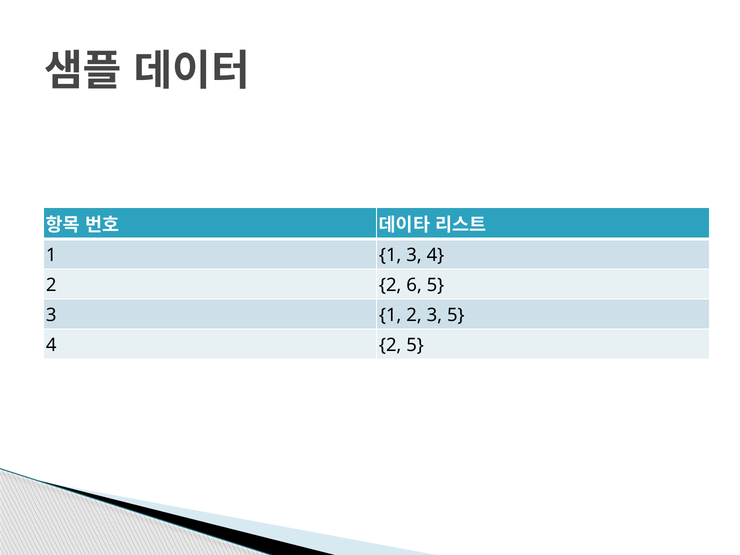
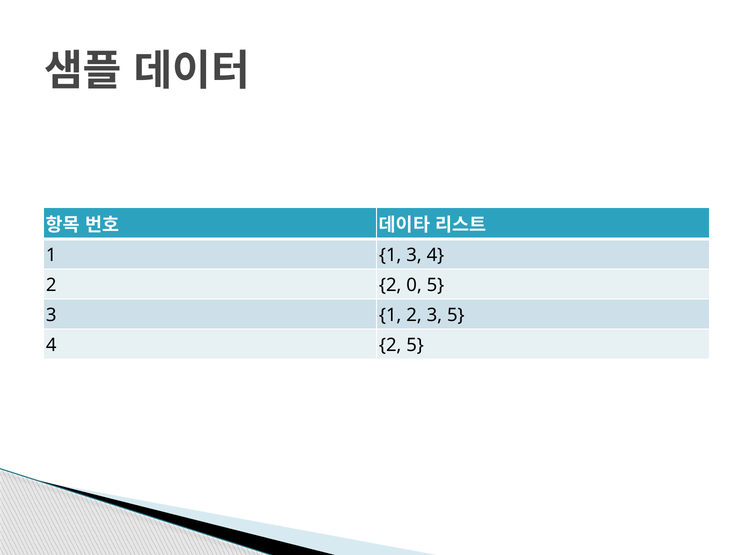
6: 6 -> 0
